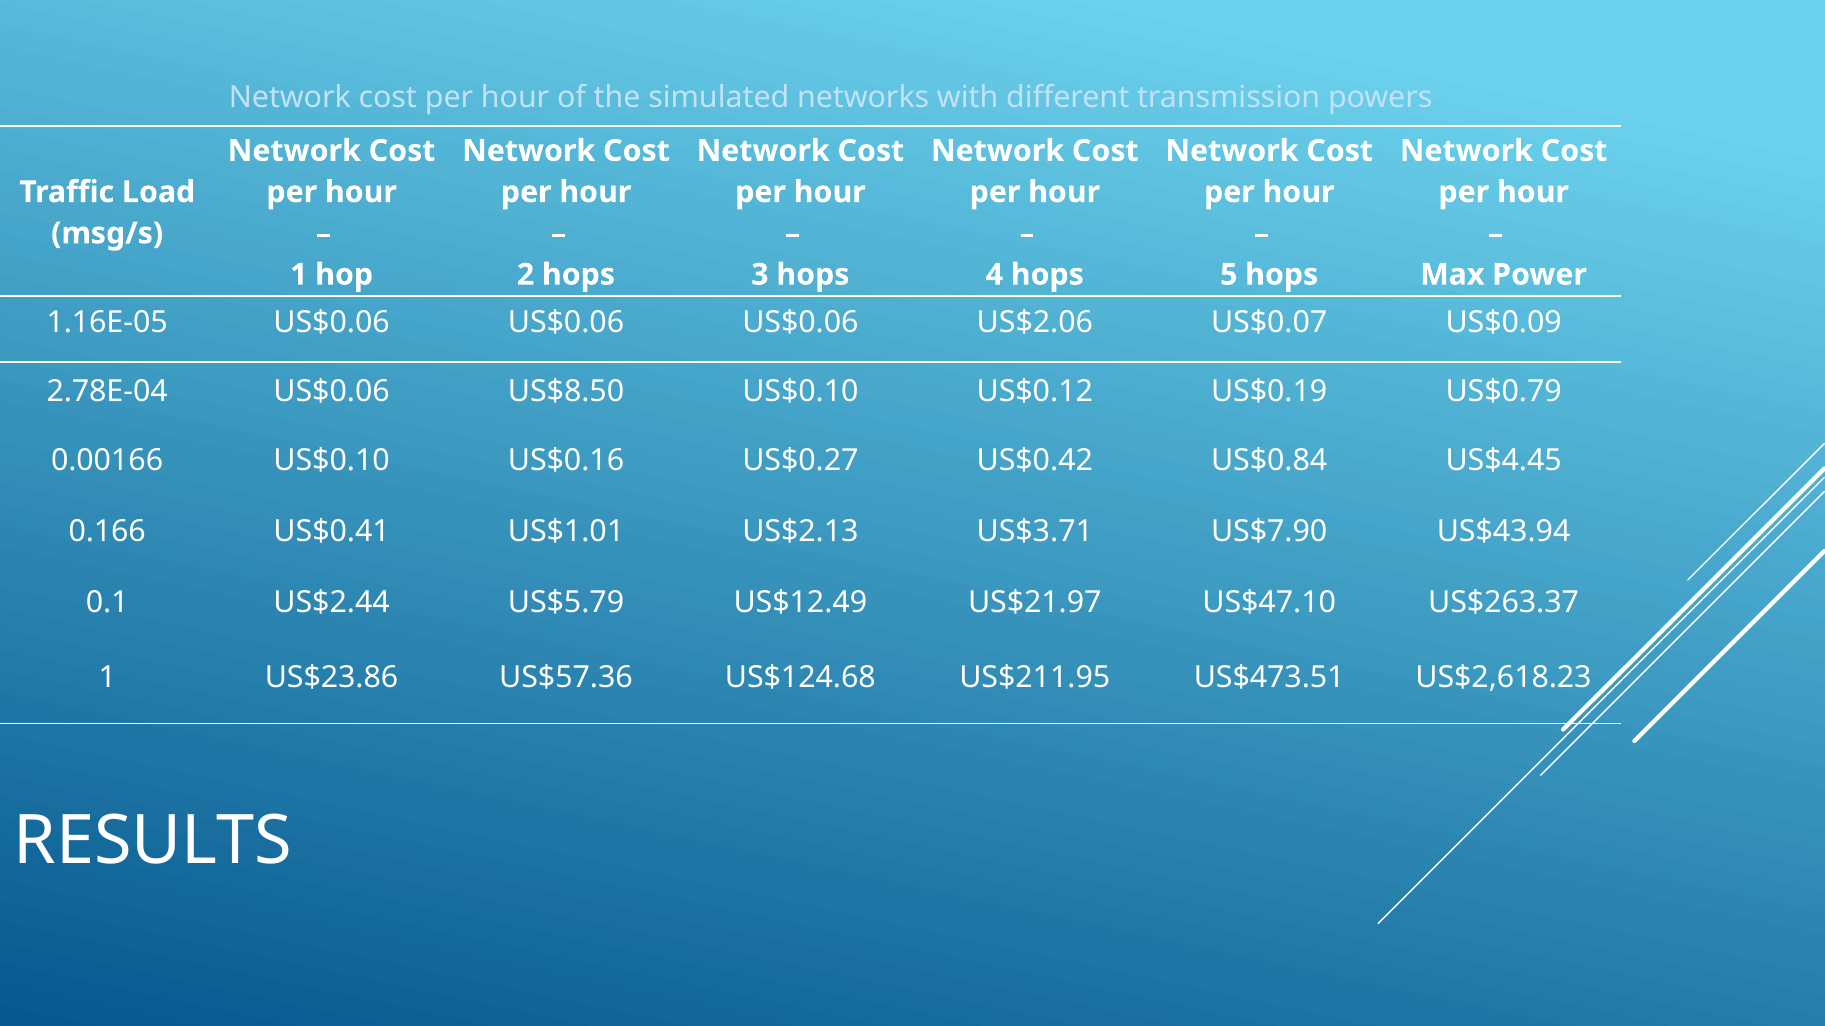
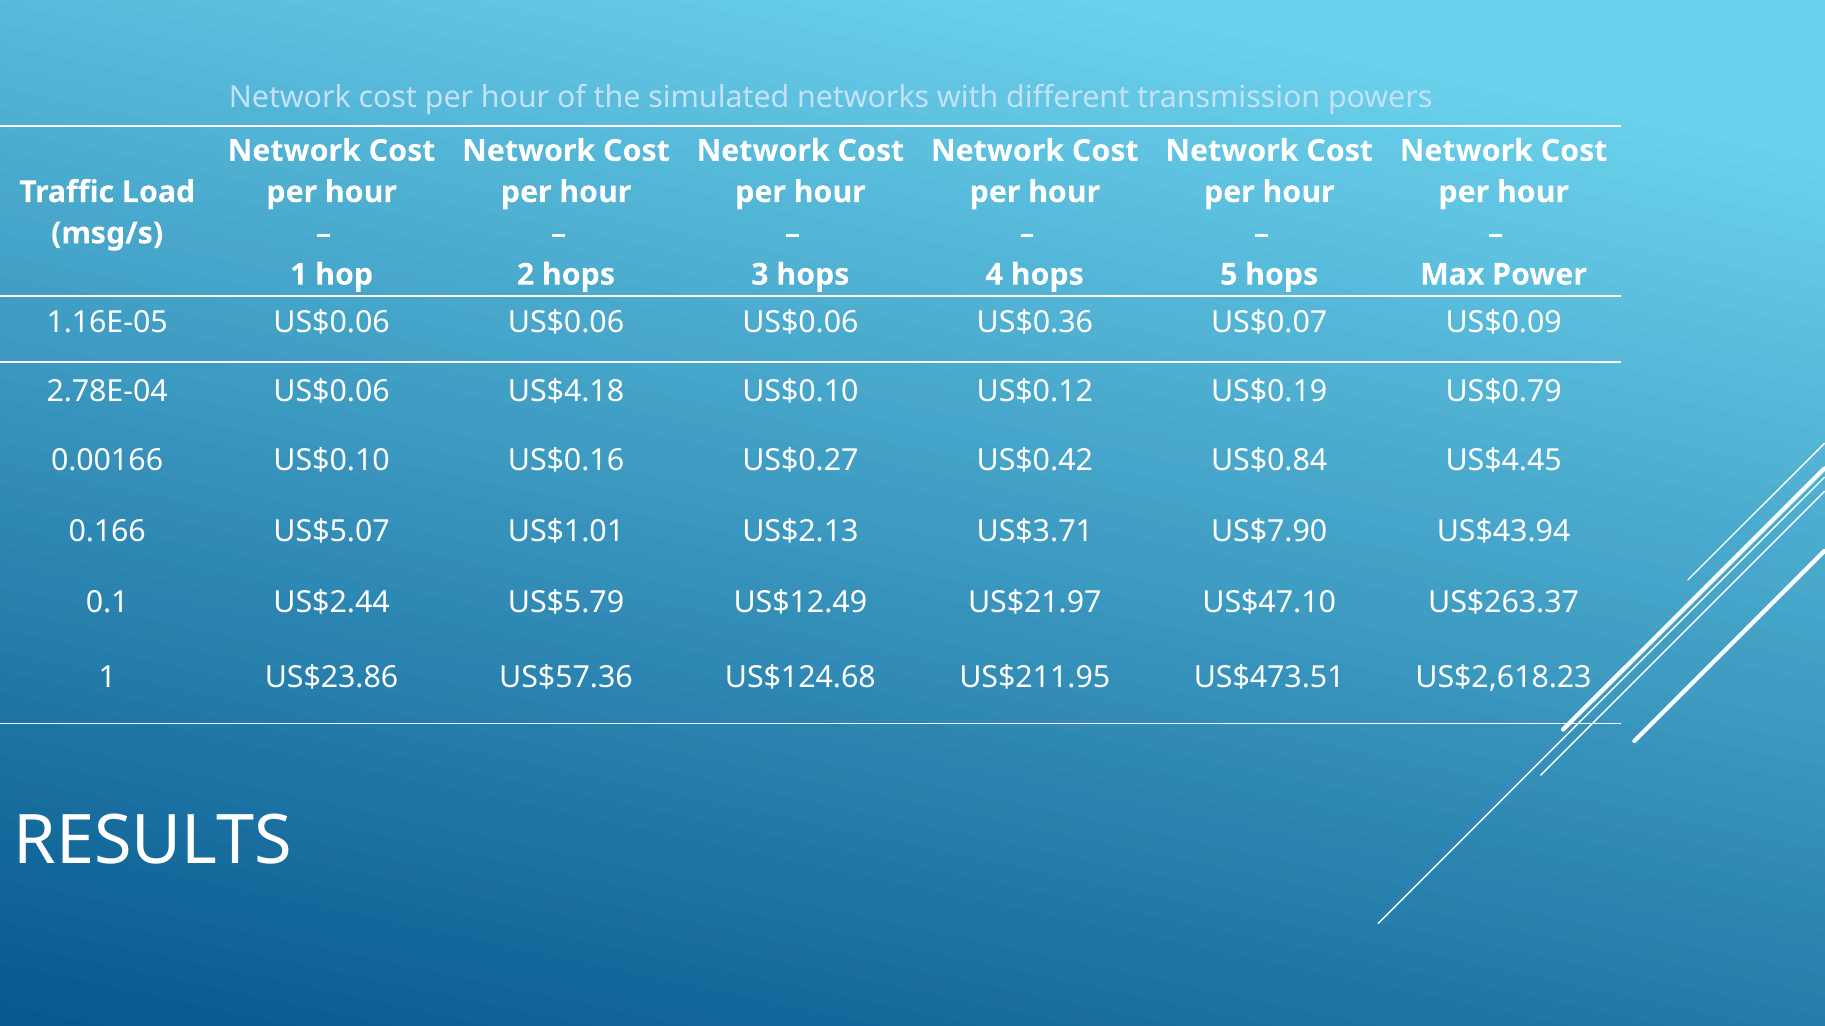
US$2.06: US$2.06 -> US$0.36
US$8.50: US$8.50 -> US$4.18
US$0.41: US$0.41 -> US$5.07
